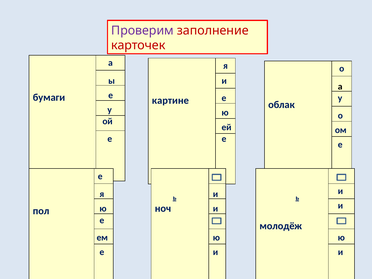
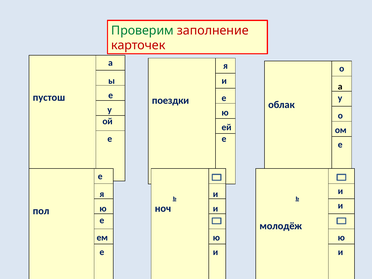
Проверим colour: purple -> green
бумаги: бумаги -> пустош
картине: картине -> поездки
